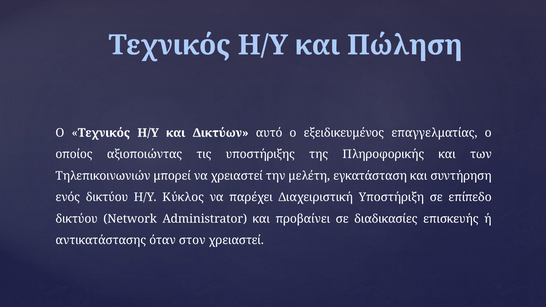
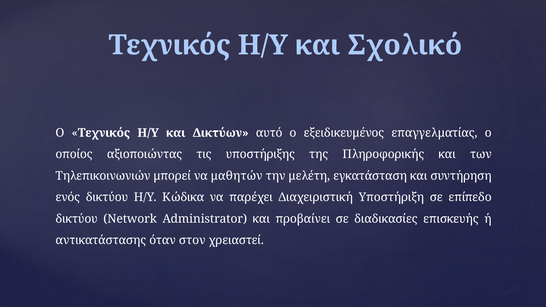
Πώληση: Πώληση -> Σχολικό
να χρειαστεί: χρειαστεί -> μαθητών
Κύκλος: Κύκλος -> Κώδικα
